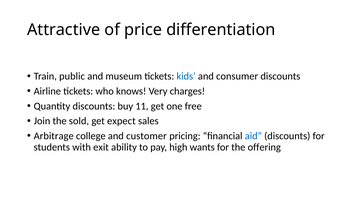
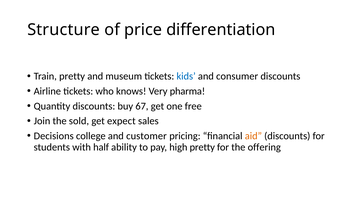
Attractive: Attractive -> Structure
Train public: public -> pretty
charges: charges -> pharma
11: 11 -> 67
Arbitrage: Arbitrage -> Decisions
aid colour: blue -> orange
exit: exit -> half
high wants: wants -> pretty
